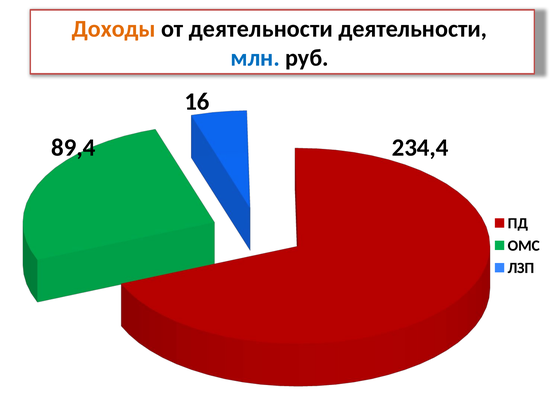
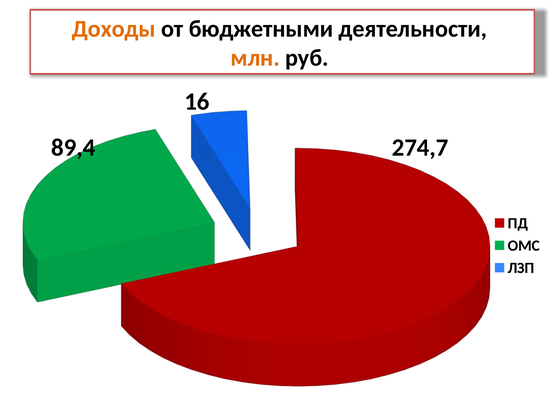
от деятельности: деятельности -> бюджетными
млн colour: blue -> orange
234,4: 234,4 -> 274,7
